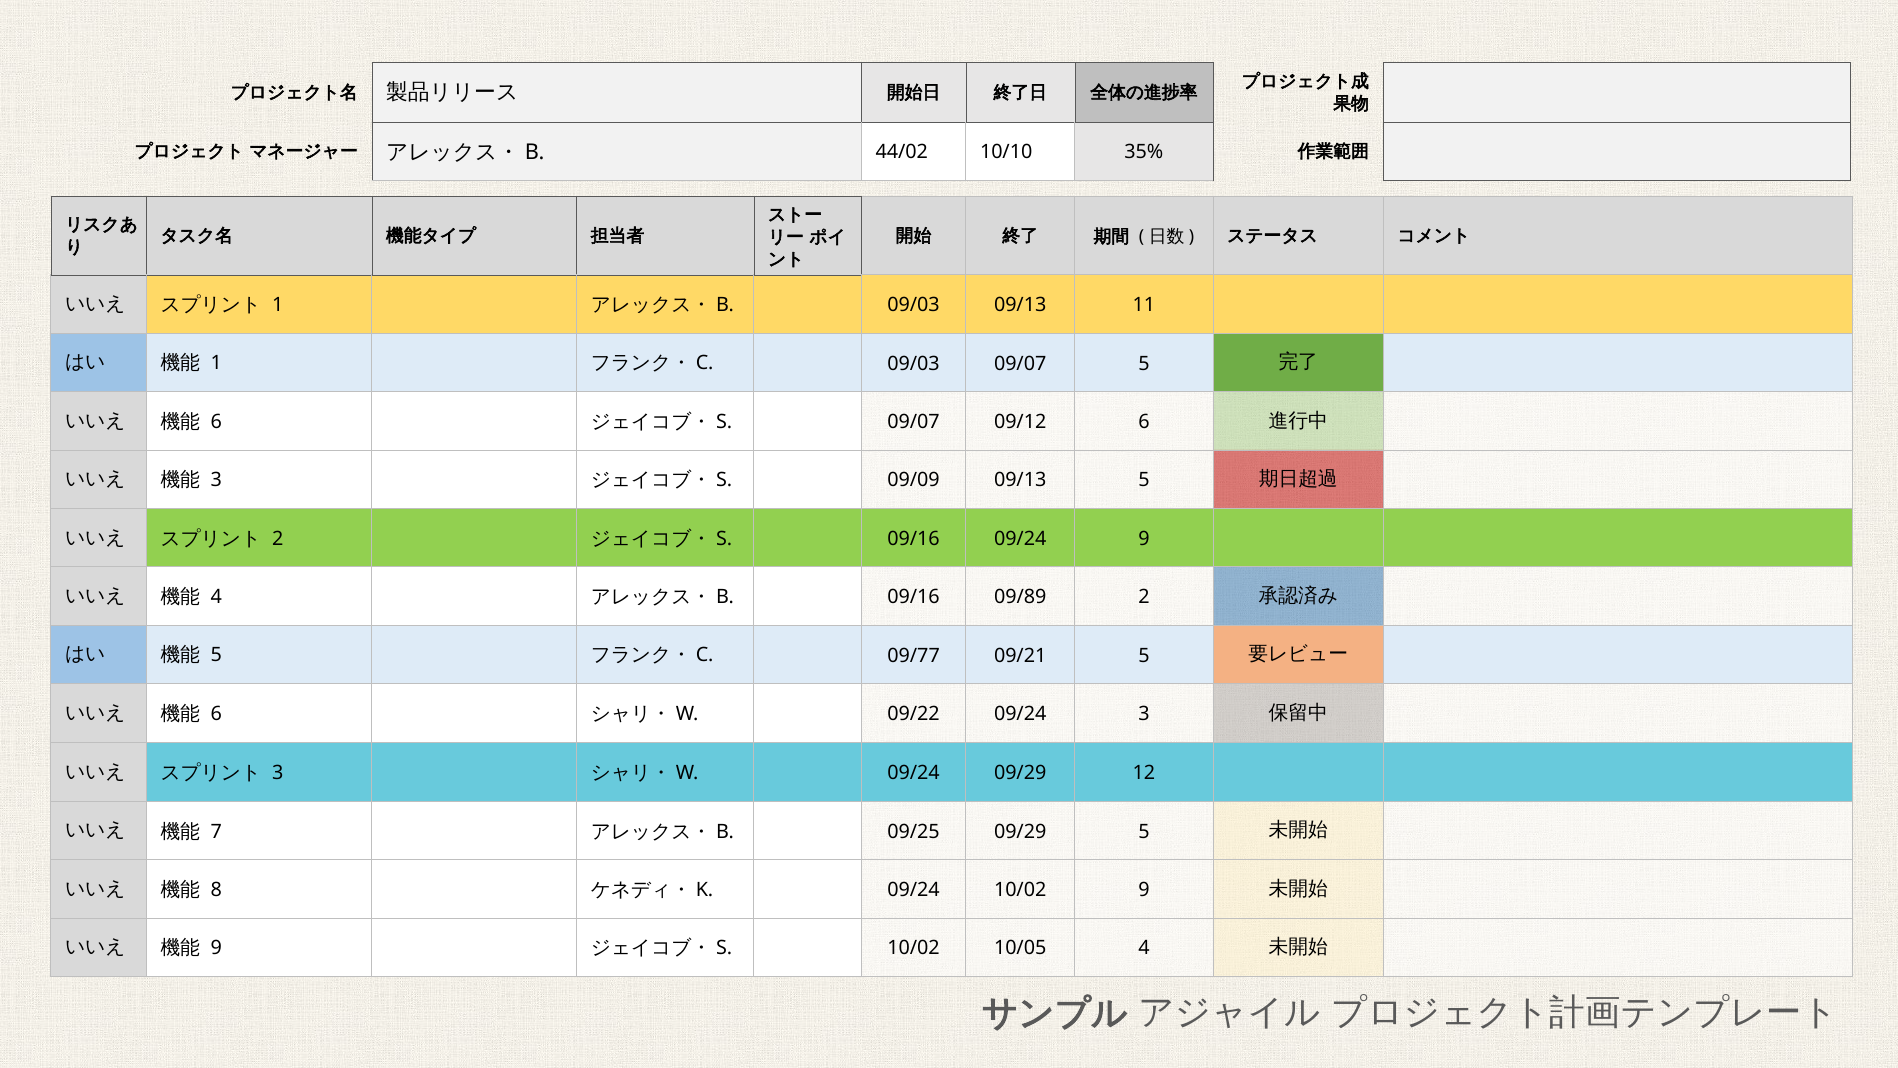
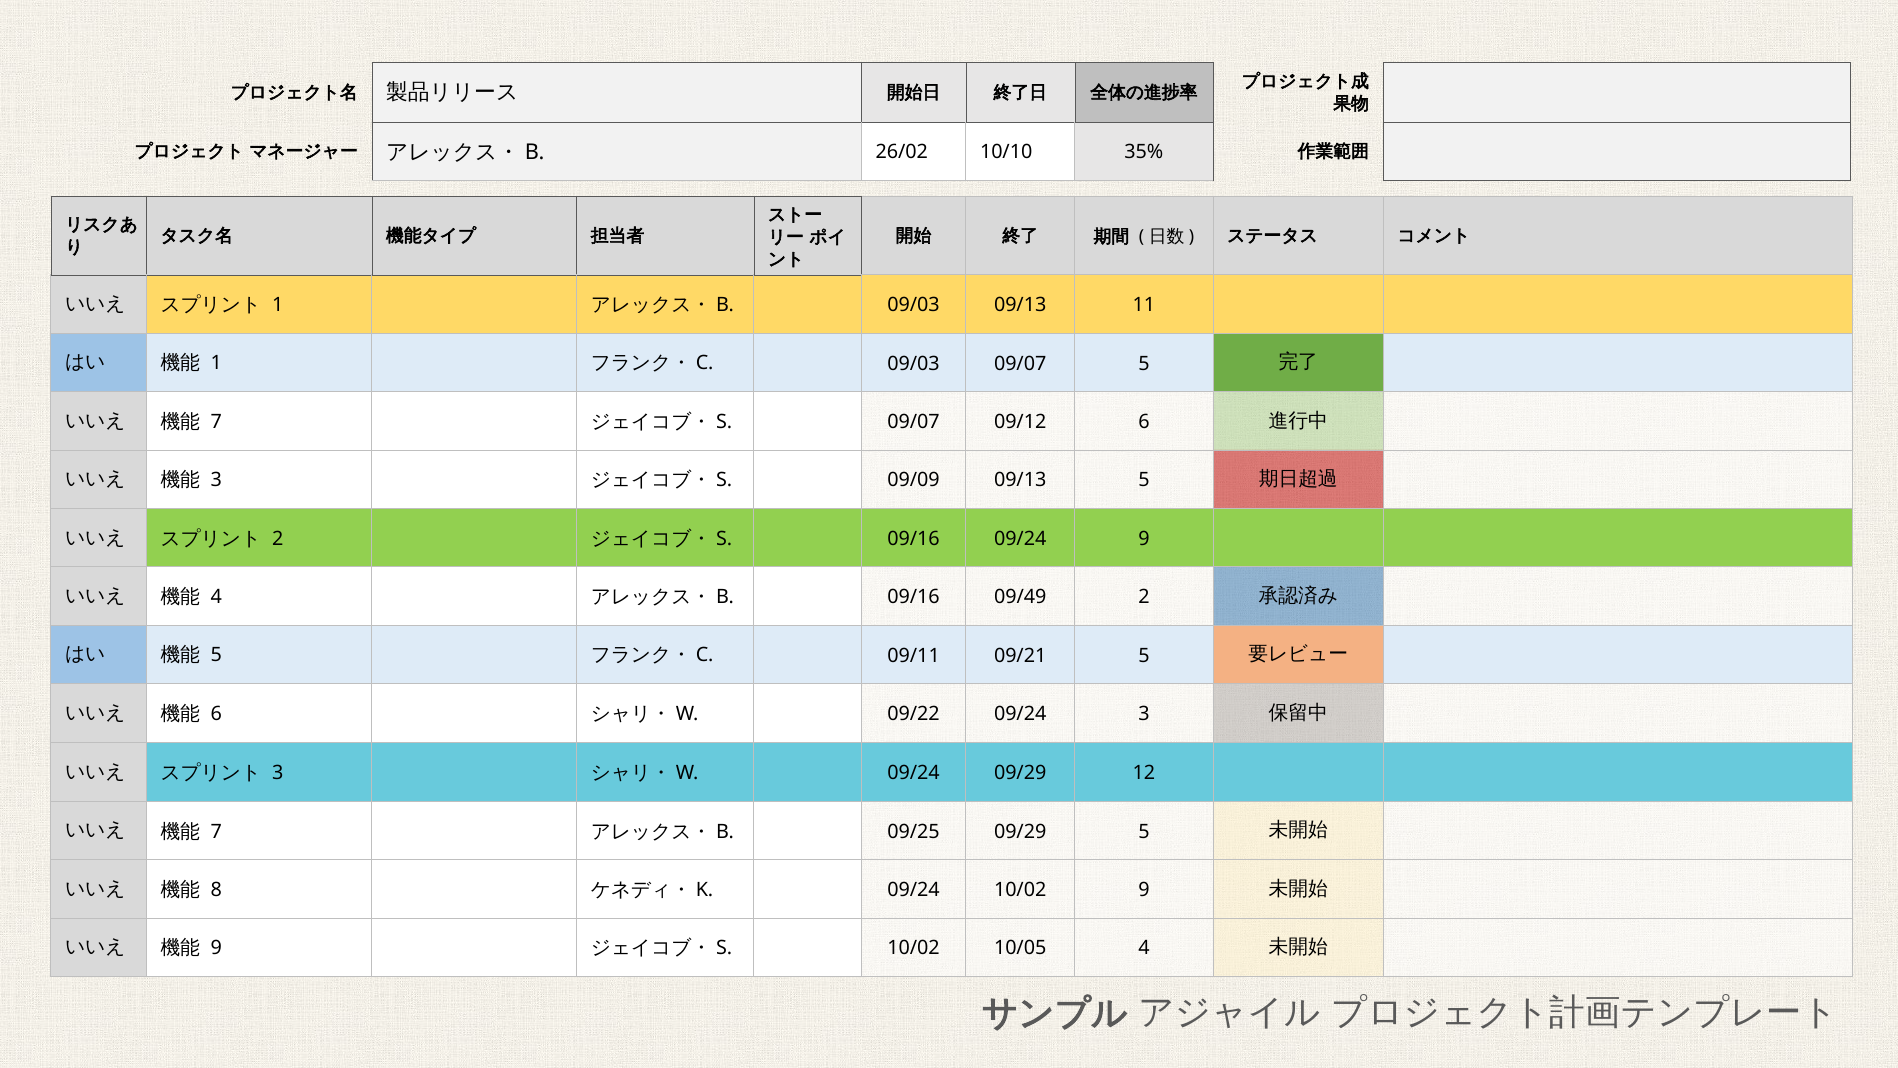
44/02: 44/02 -> 26/02
6 at (216, 422): 6 -> 7
09/89: 09/89 -> 09/49
09/77: 09/77 -> 09/11
